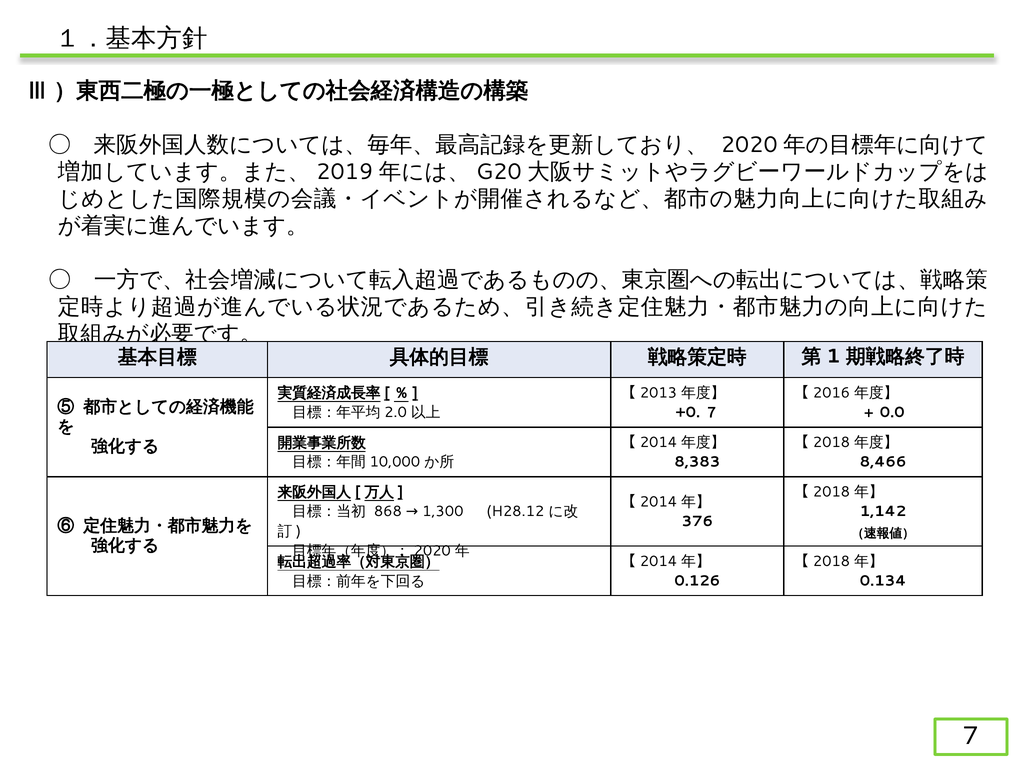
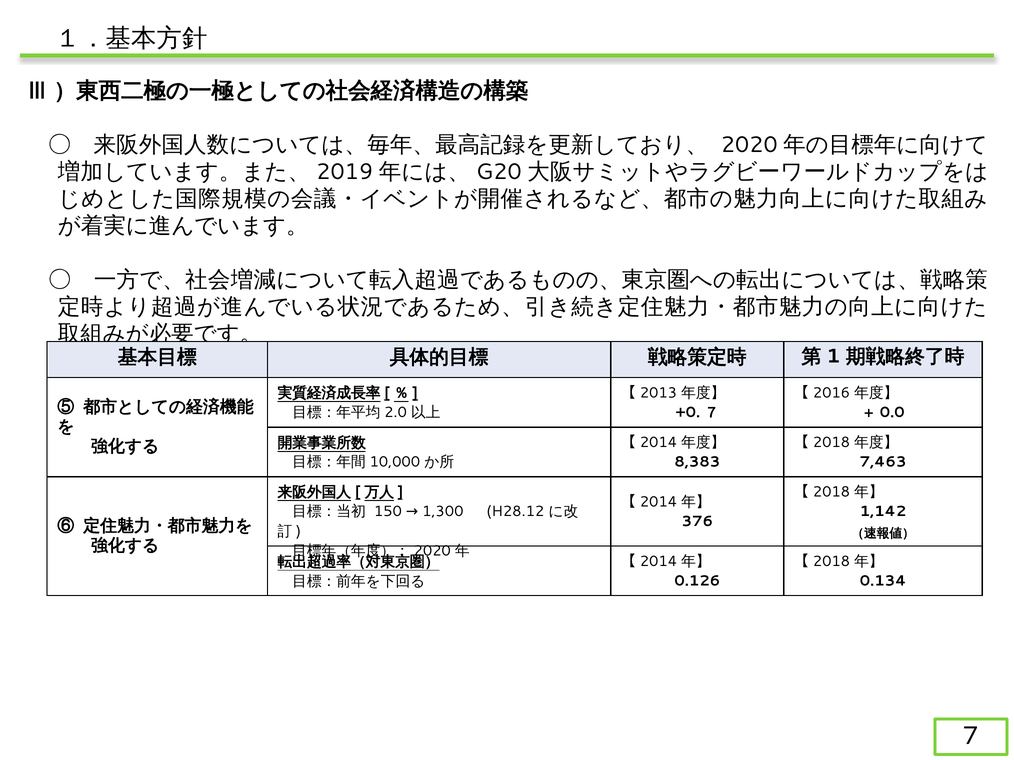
8,466: 8,466 -> 7,463
868: 868 -> 150
